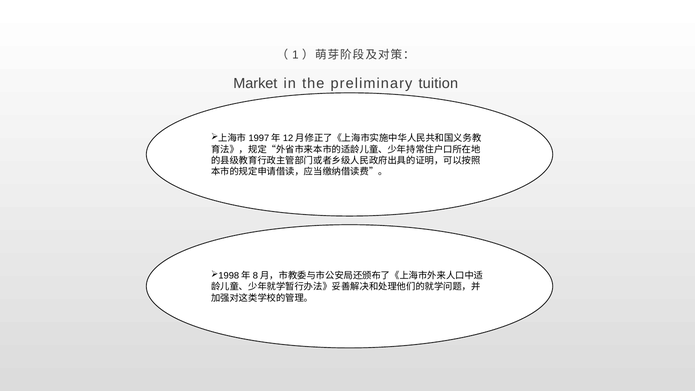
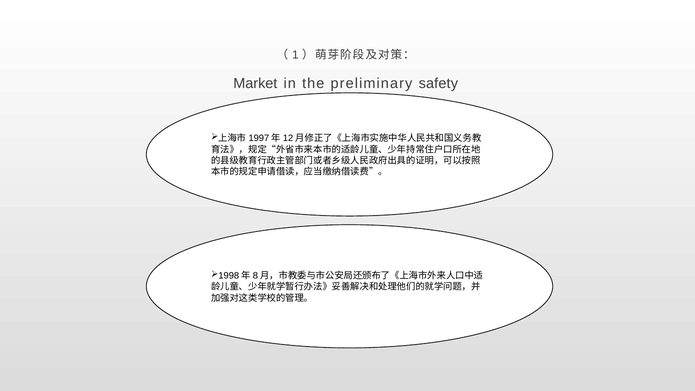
tuition: tuition -> safety
